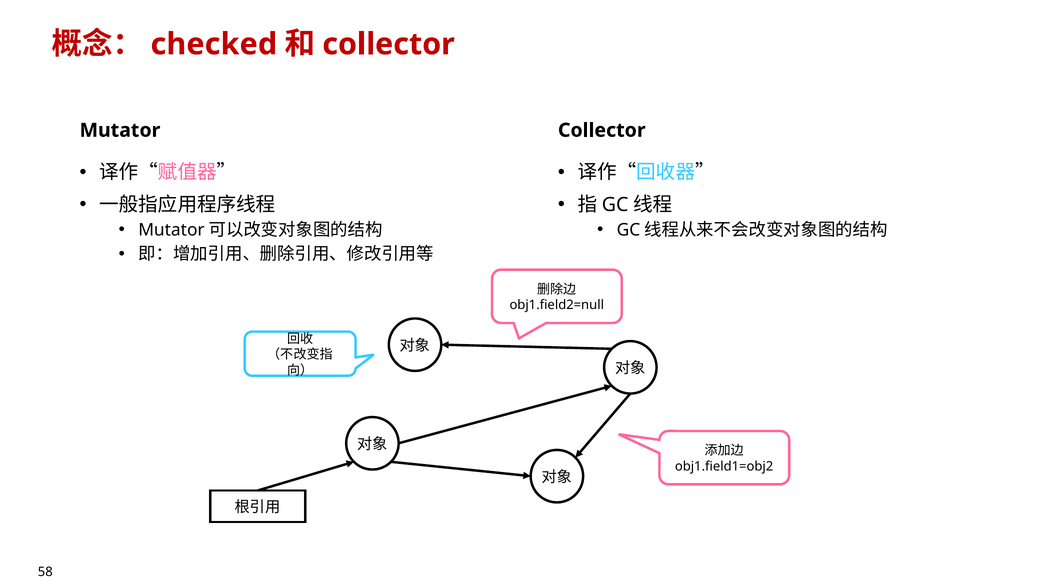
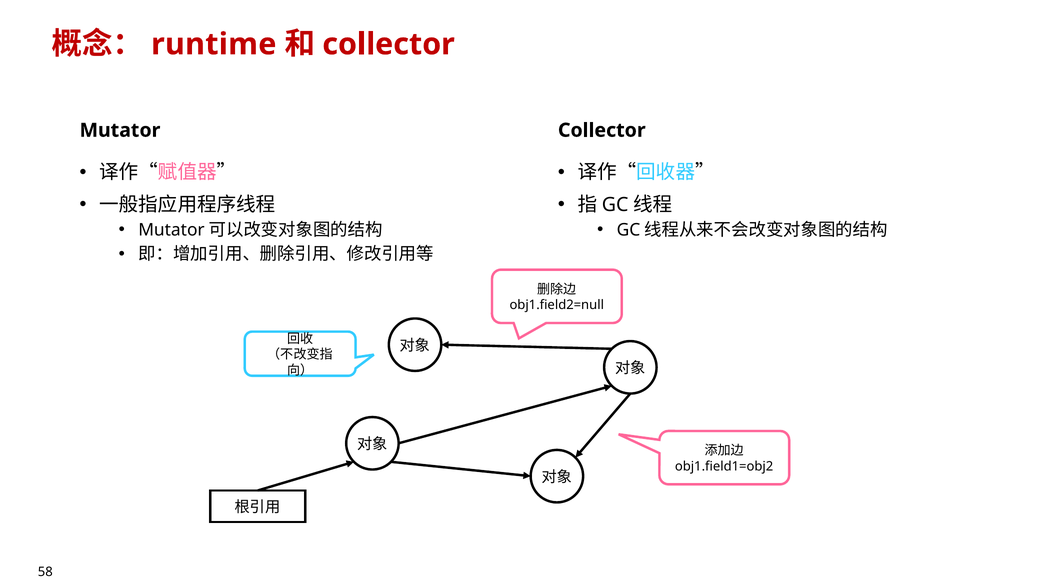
checked: checked -> runtime
